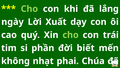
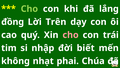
ngày: ngày -> đồng
Xuất: Xuất -> Trên
cho at (71, 35) colour: light green -> pink
phần: phần -> nhập
